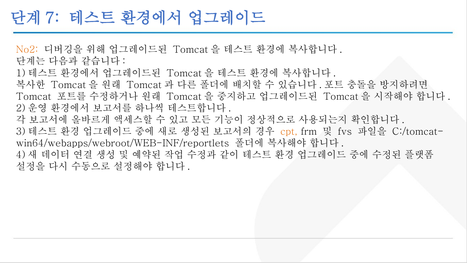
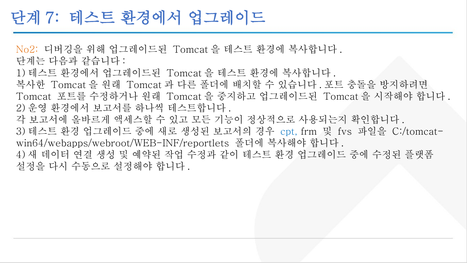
cpt colour: orange -> blue
